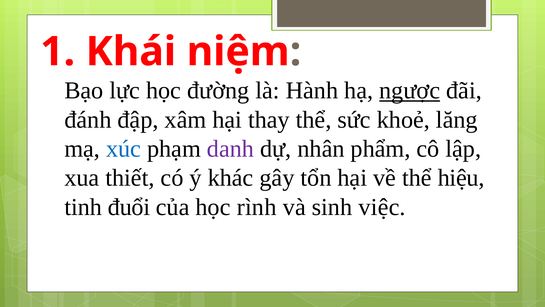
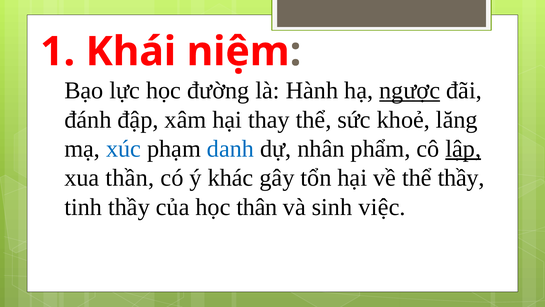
danh colour: purple -> blue
lập underline: none -> present
thiết: thiết -> thần
thể hiệu: hiệu -> thầy
tinh đuổi: đuổi -> thầy
rình: rình -> thân
